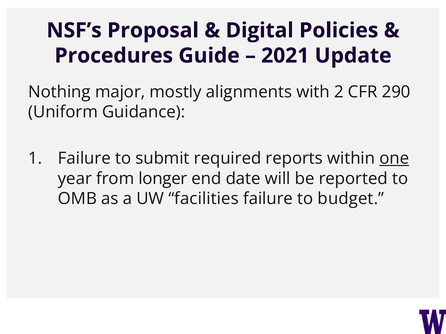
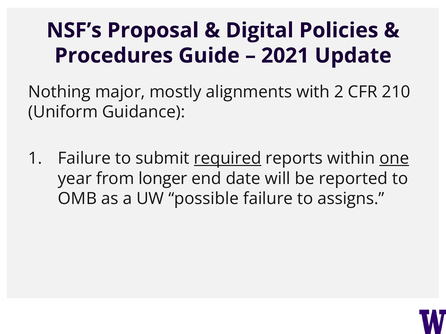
290: 290 -> 210
required underline: none -> present
facilities: facilities -> possible
budget: budget -> assigns
